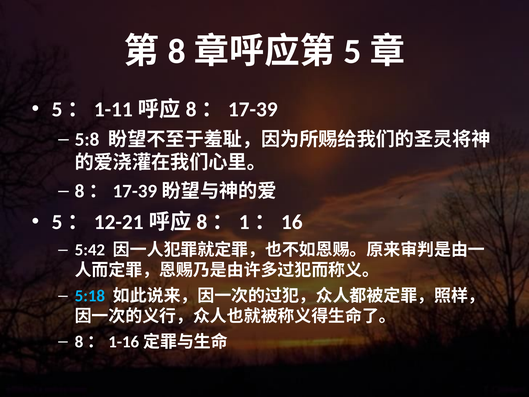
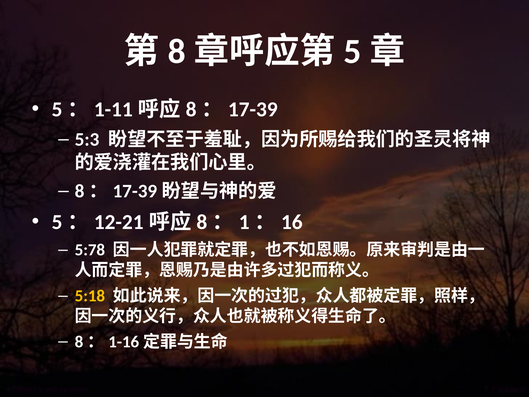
5:8: 5:8 -> 5:3
5:42: 5:42 -> 5:78
5:18 colour: light blue -> yellow
